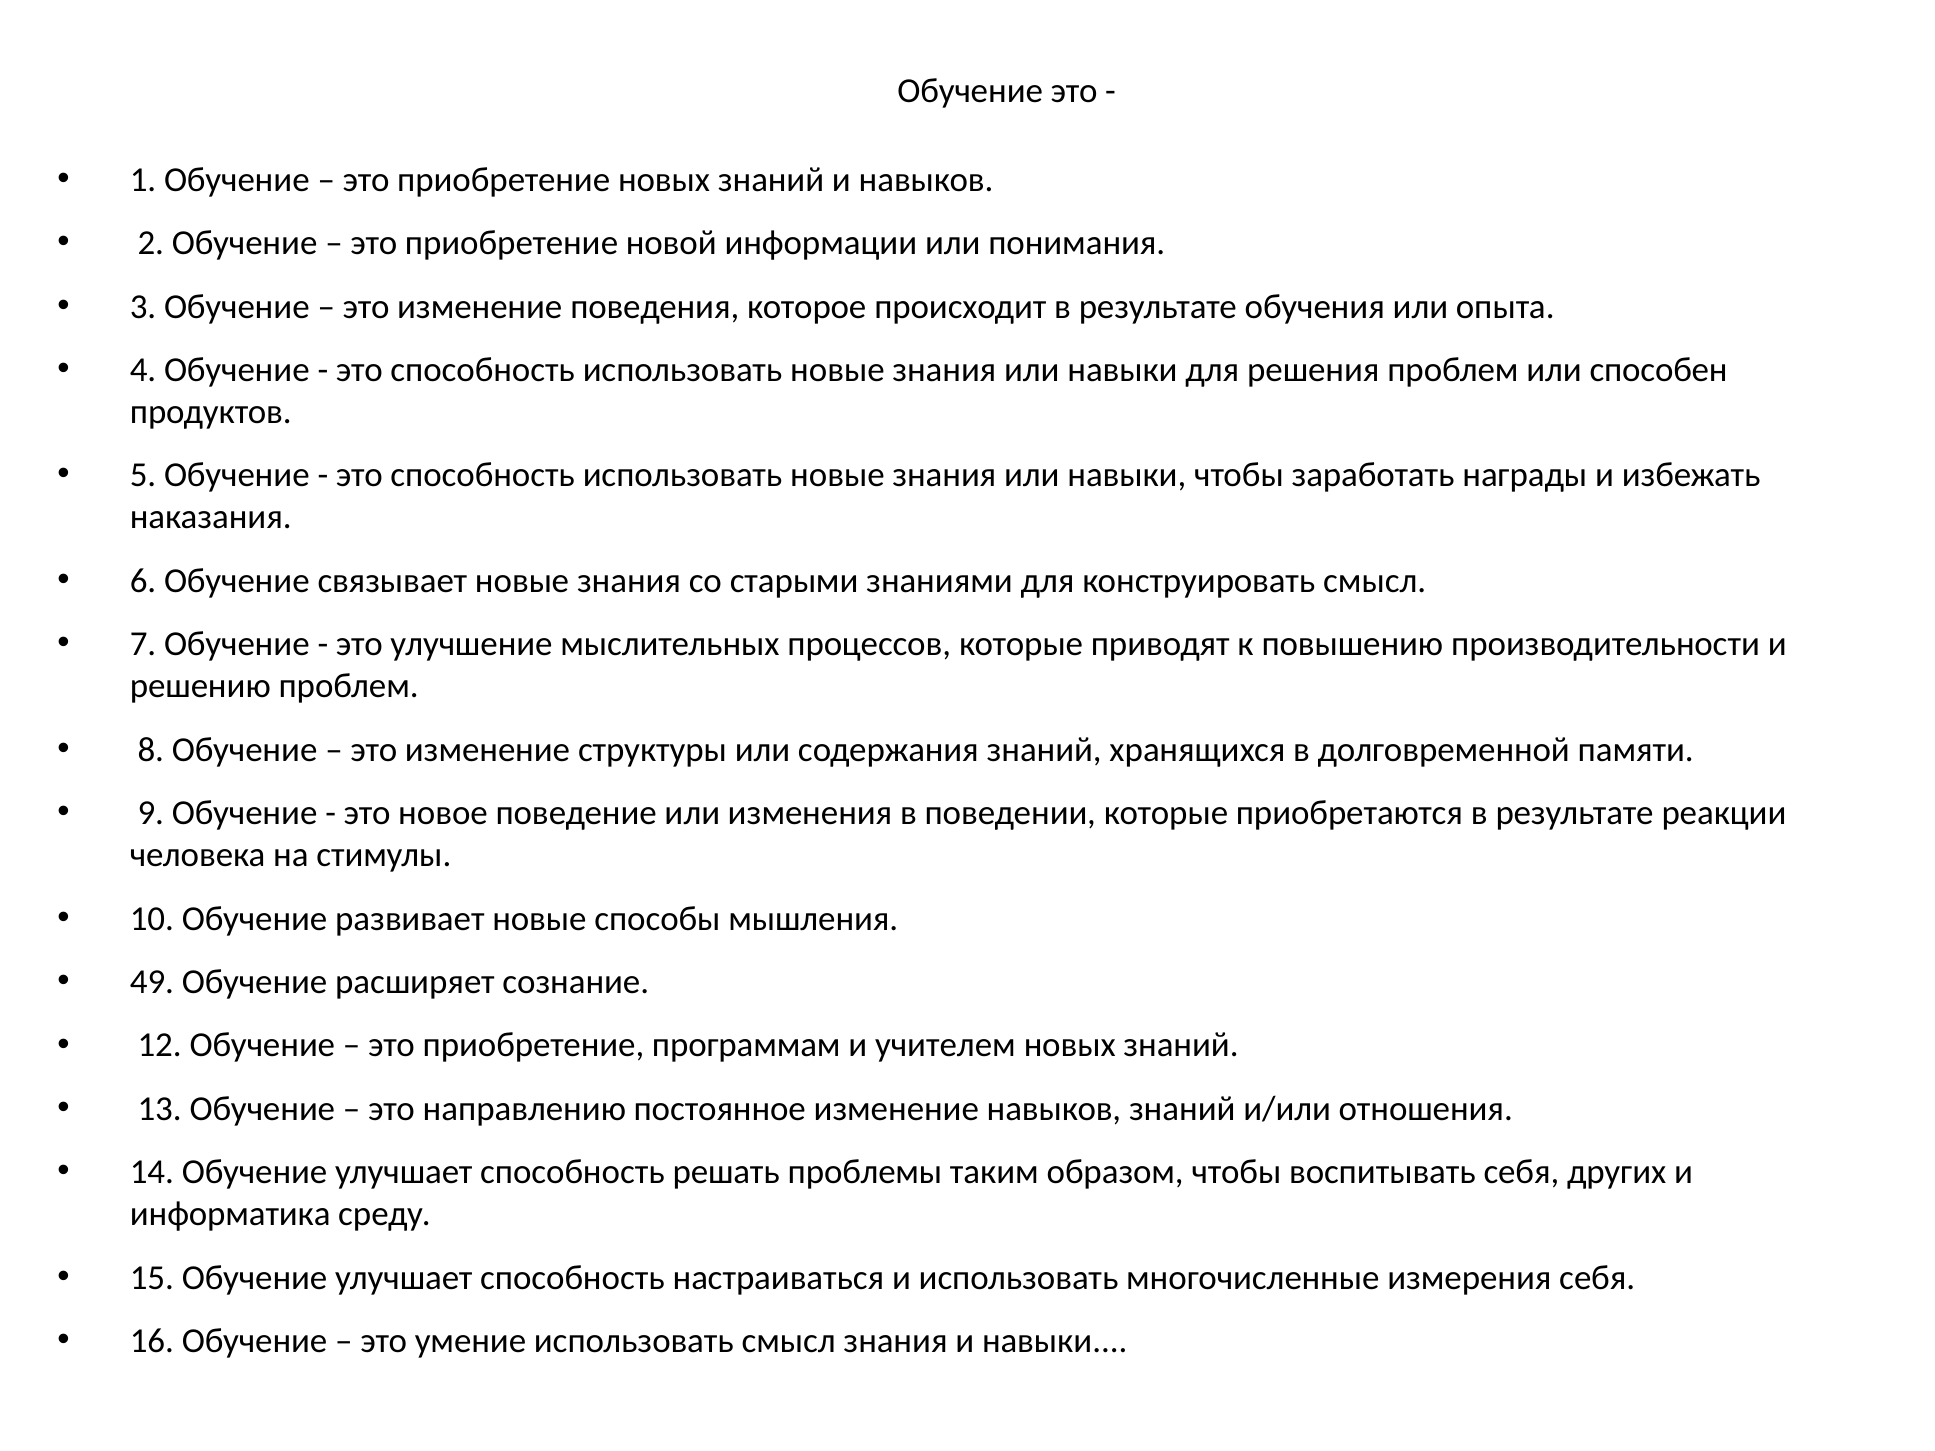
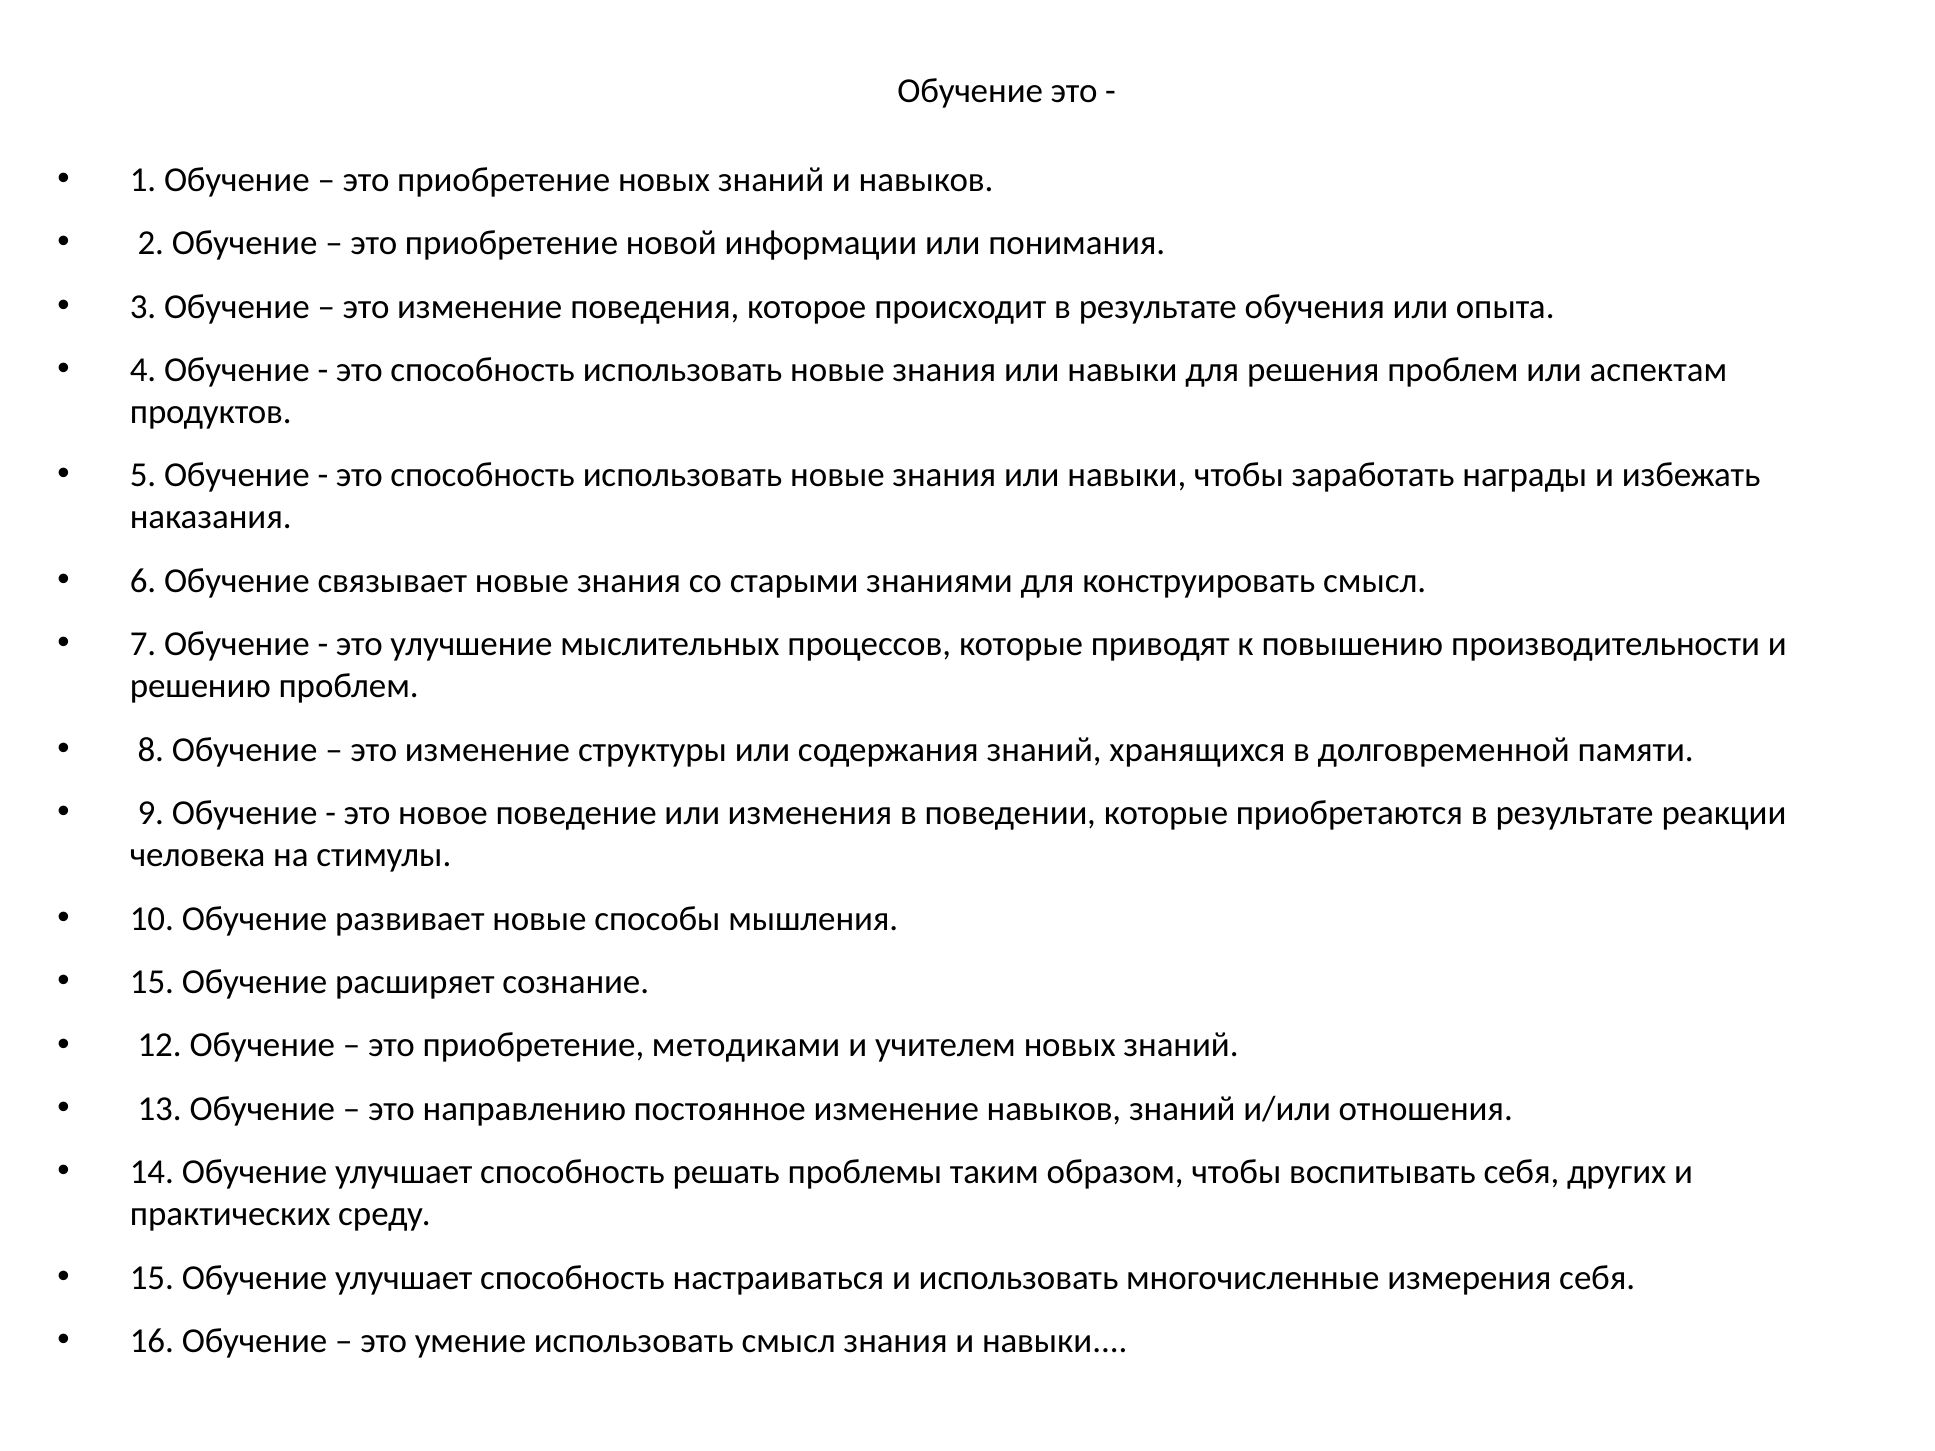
способен: способен -> аспектам
49 at (152, 982): 49 -> 15
программам: программам -> методиками
информатика: информатика -> практических
